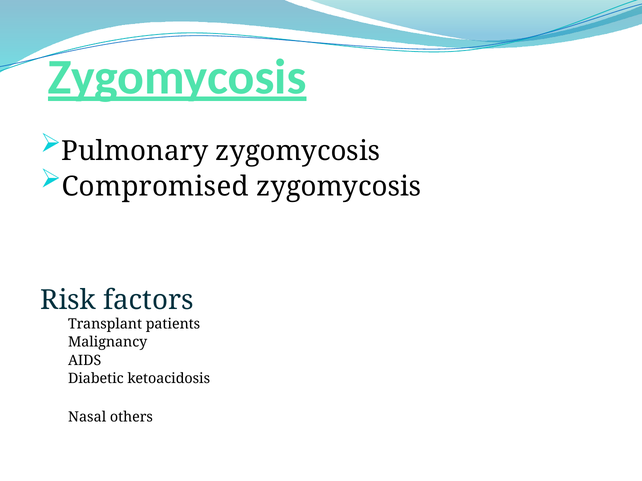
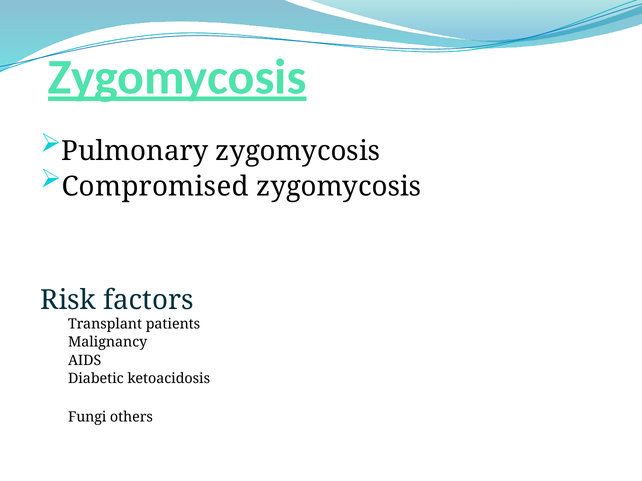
Nasal: Nasal -> Fungi
